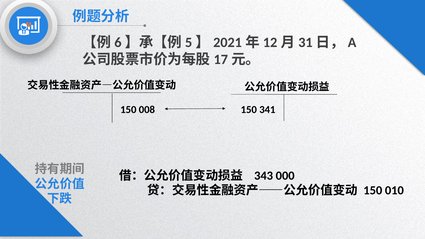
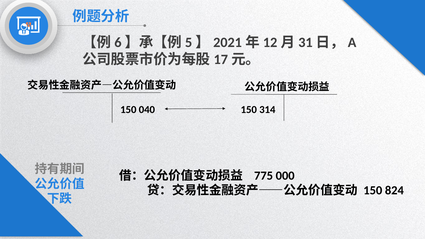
008: 008 -> 040
341: 341 -> 314
343: 343 -> 775
010: 010 -> 824
